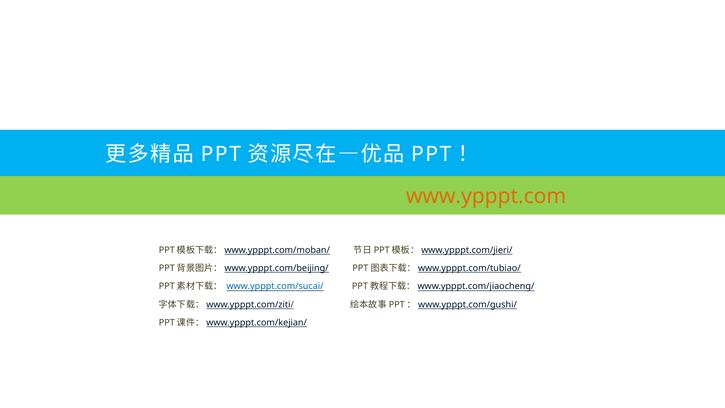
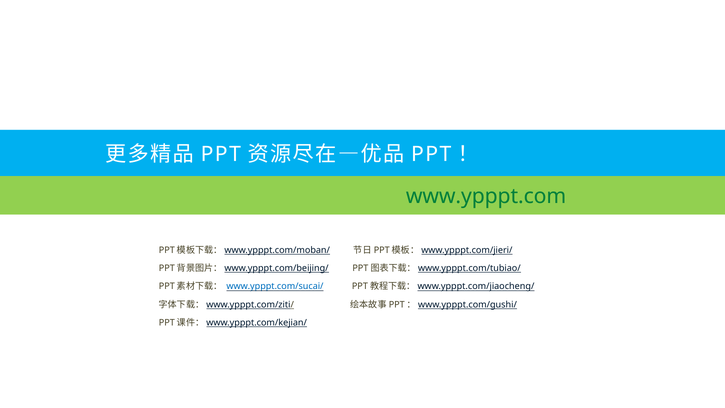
www.ypppt.com colour: orange -> green
